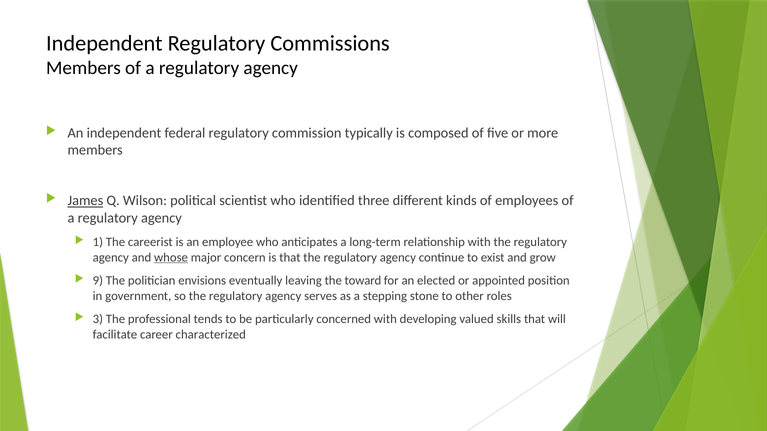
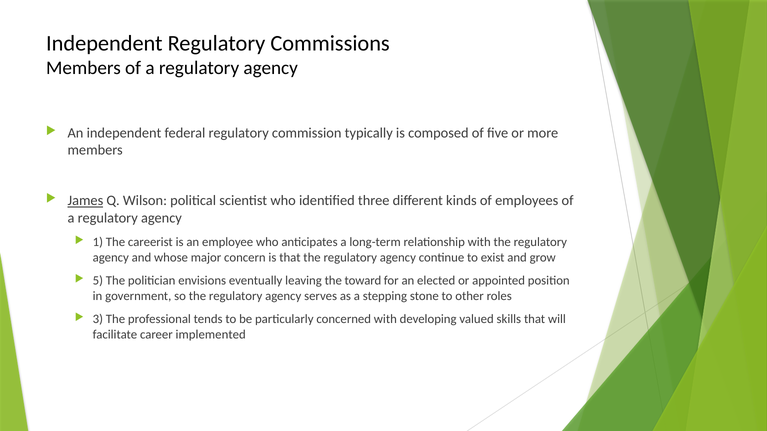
whose underline: present -> none
9: 9 -> 5
characterized: characterized -> implemented
